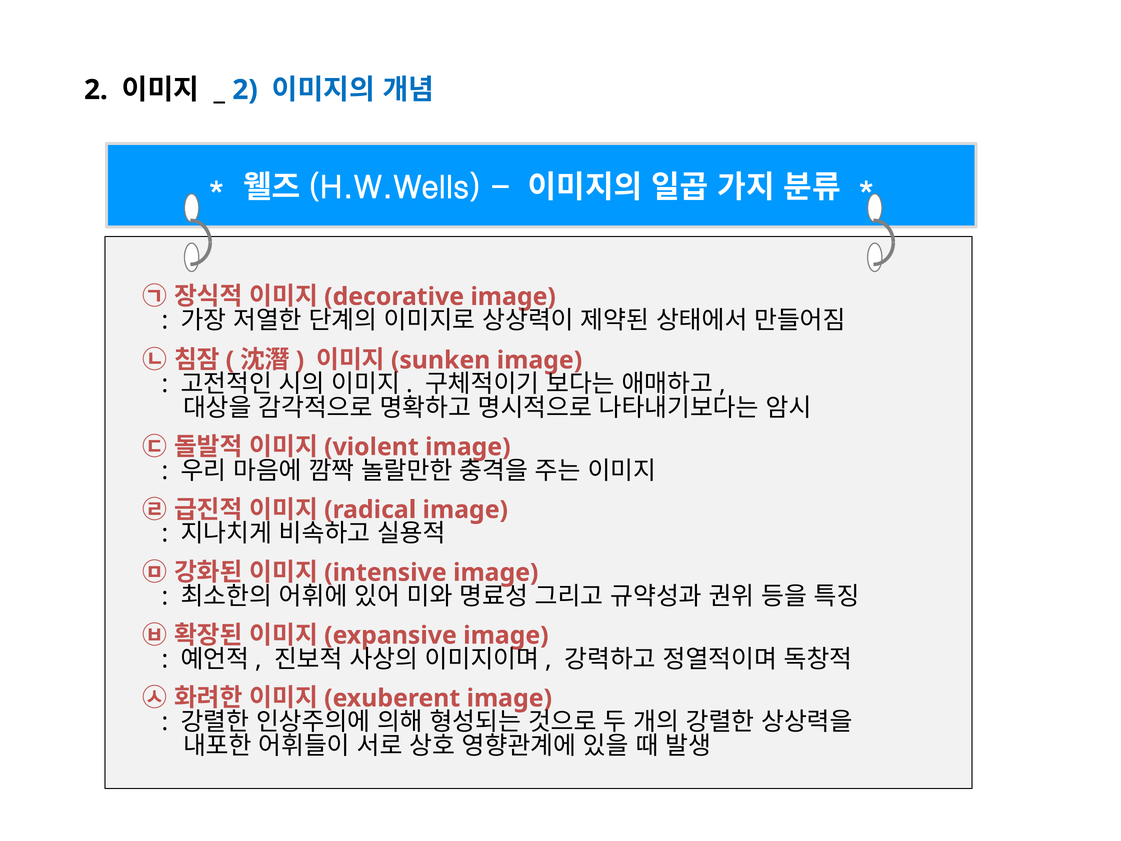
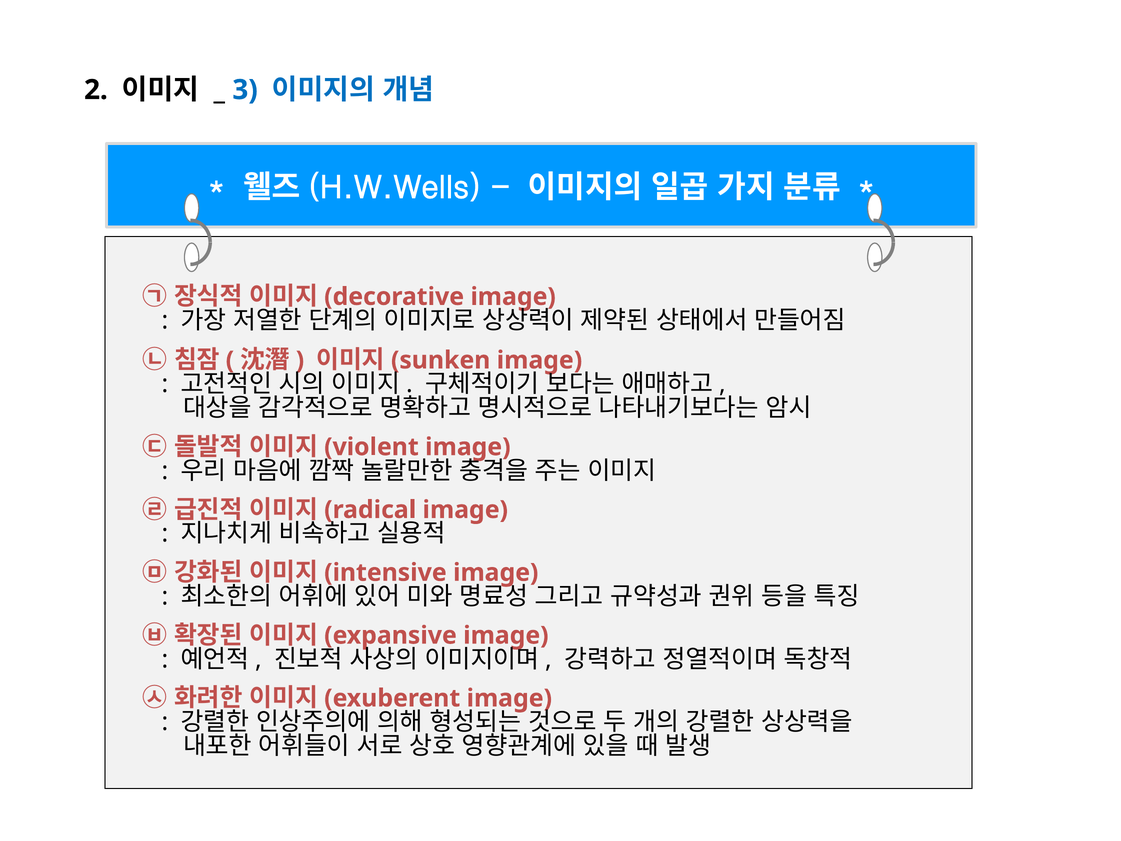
2 at (245, 90): 2 -> 3
